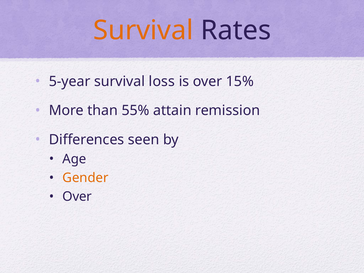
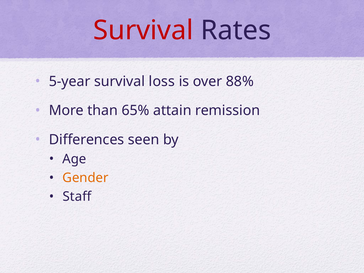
Survival at (143, 30) colour: orange -> red
15%: 15% -> 88%
55%: 55% -> 65%
Over at (77, 197): Over -> Staff
